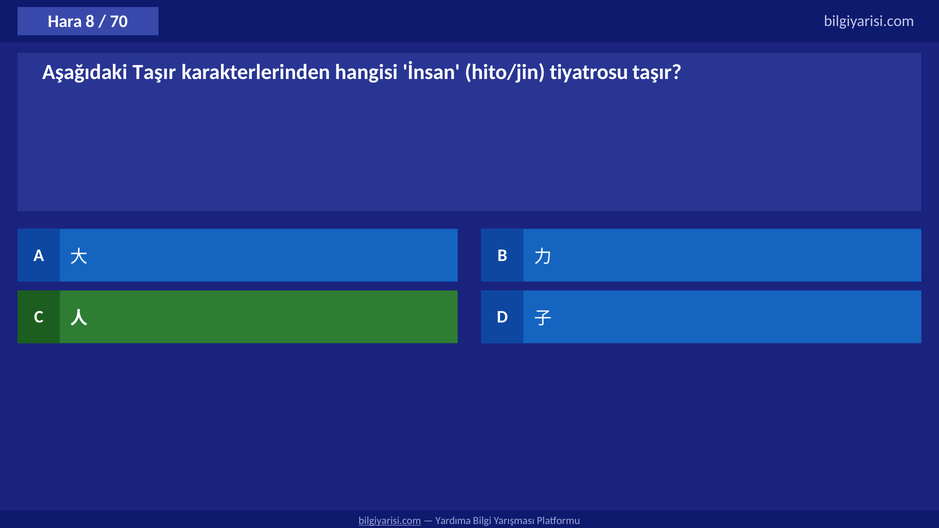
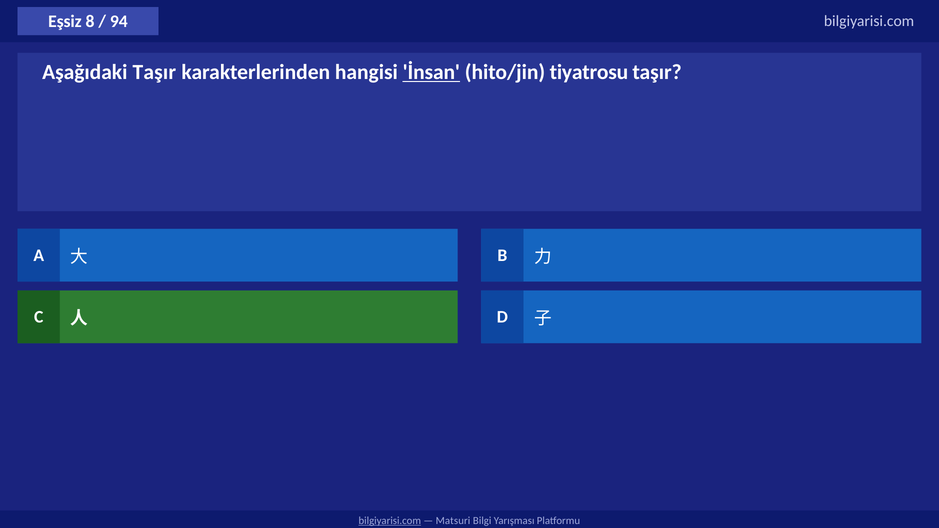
Hara: Hara -> Eşsiz
70: 70 -> 94
İnsan underline: none -> present
Yardıma: Yardıma -> Matsuri
